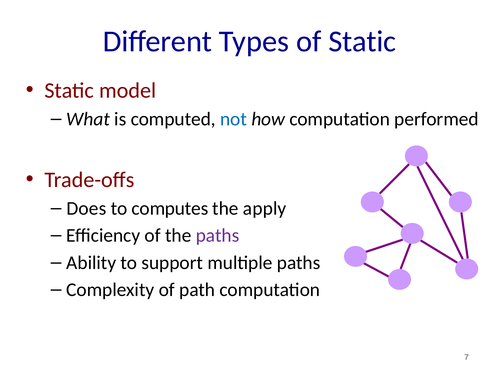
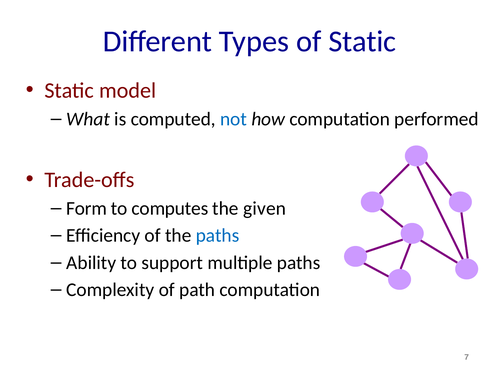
Does: Does -> Form
apply: apply -> given
paths at (218, 236) colour: purple -> blue
